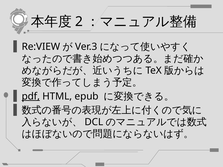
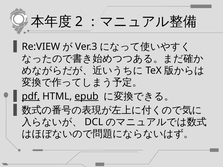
epub underline: none -> present
